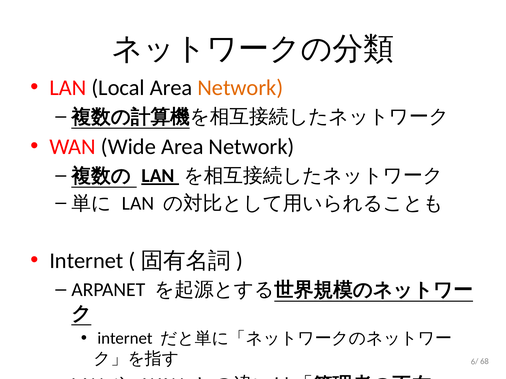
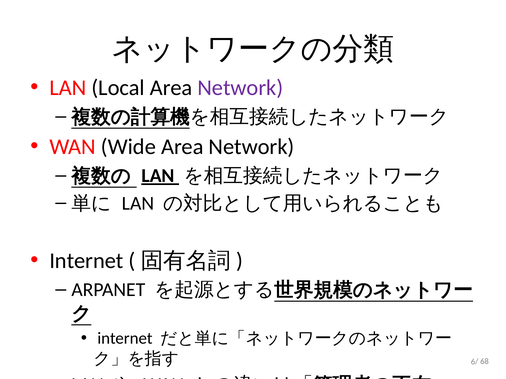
Network at (240, 88) colour: orange -> purple
